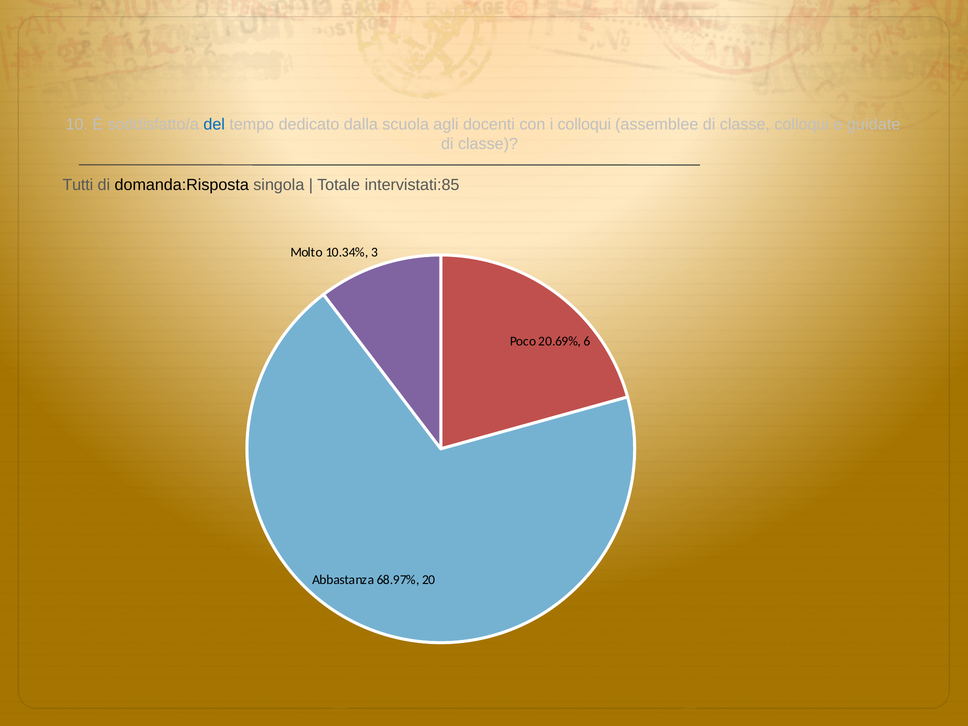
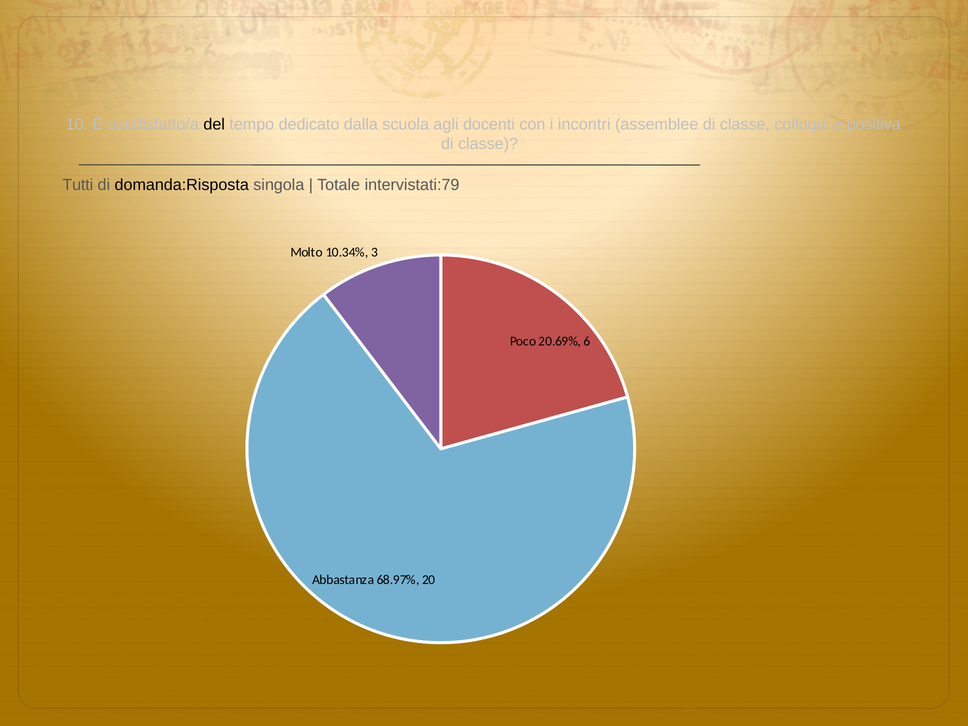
del colour: blue -> black
i colloqui: colloqui -> incontri
guidate: guidate -> positiva
intervistati:85: intervistati:85 -> intervistati:79
